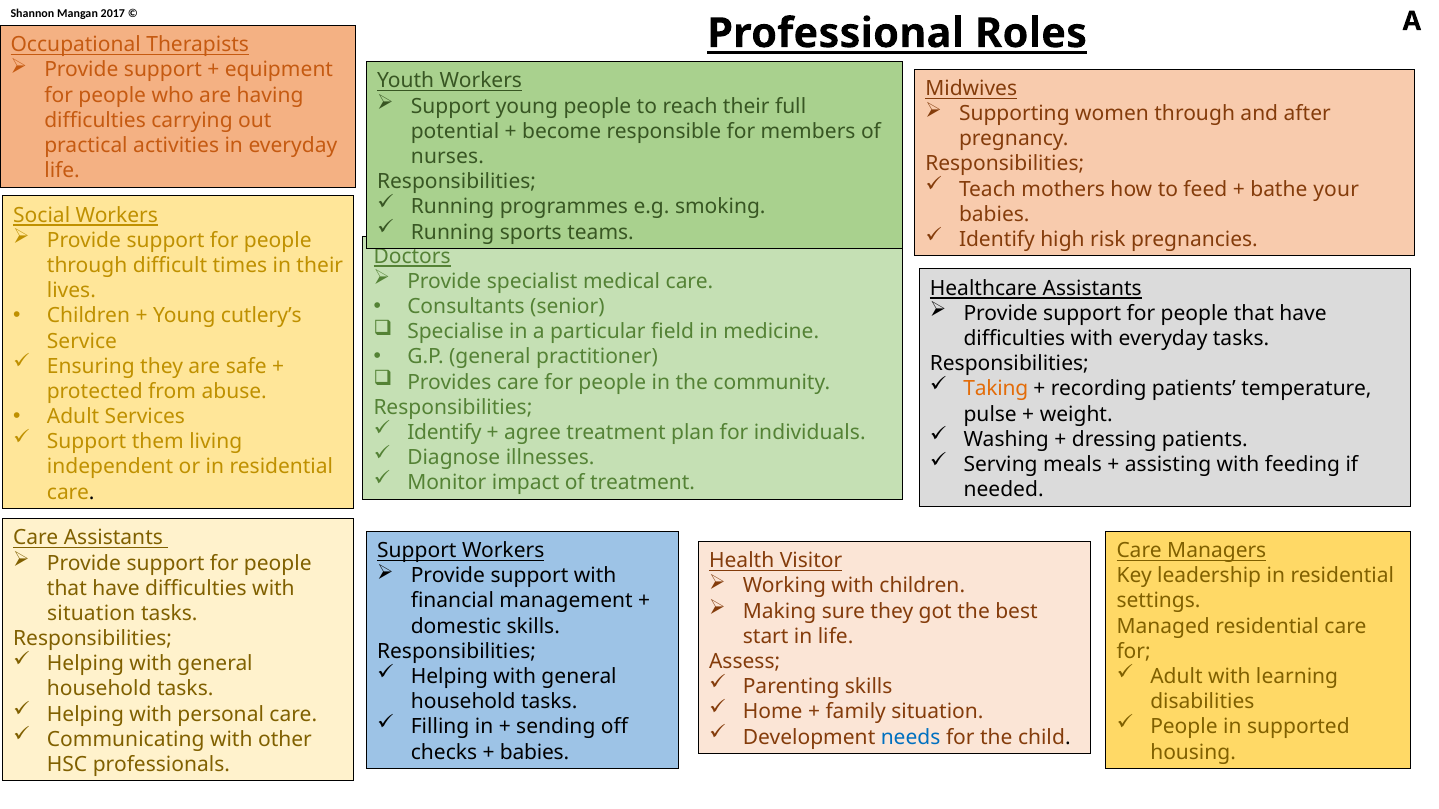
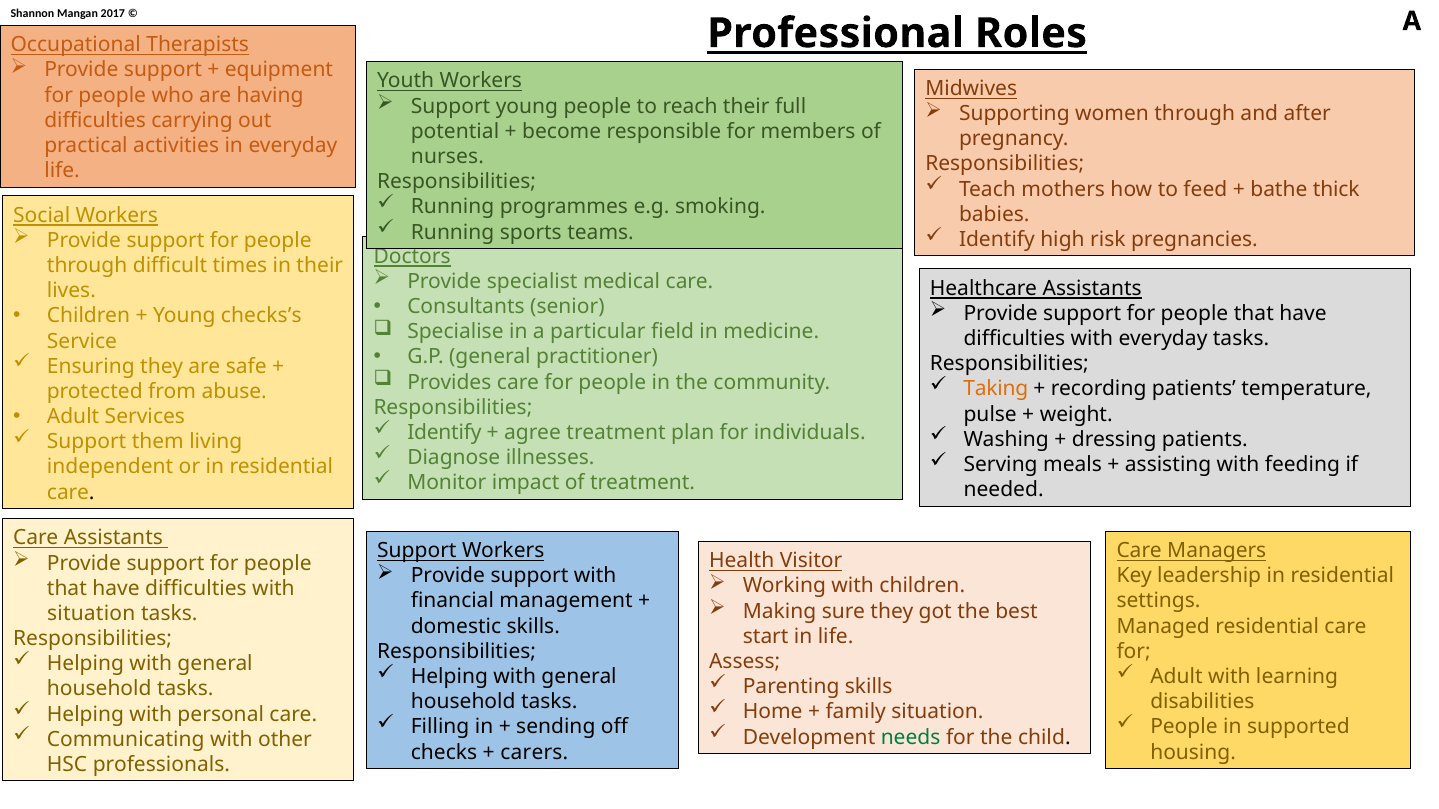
your: your -> thick
cutlery’s: cutlery’s -> checks’s
needs colour: blue -> green
babies at (535, 753): babies -> carers
